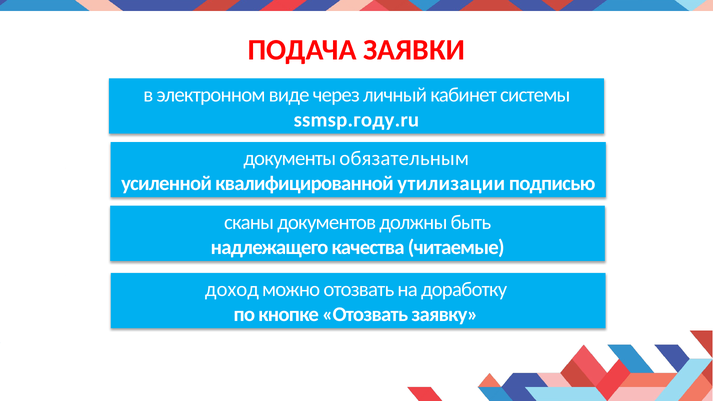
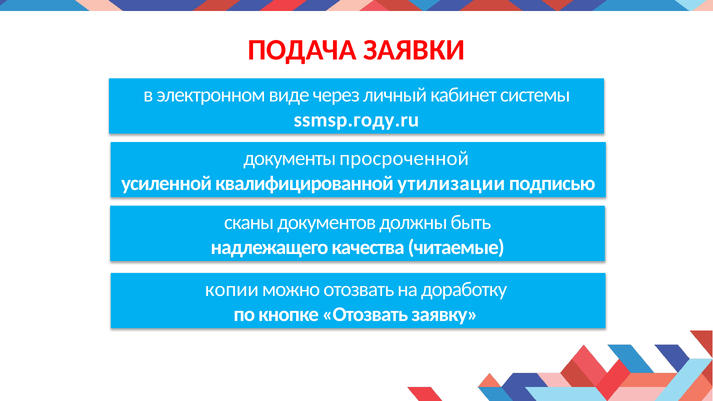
обязательным: обязательным -> просроченной
доход: доход -> копии
